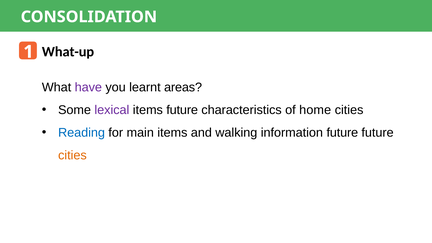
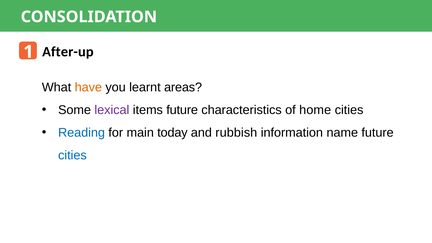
What-up: What-up -> After-up
have colour: purple -> orange
main items: items -> today
walking: walking -> rubbish
information future: future -> name
cities at (72, 155) colour: orange -> blue
